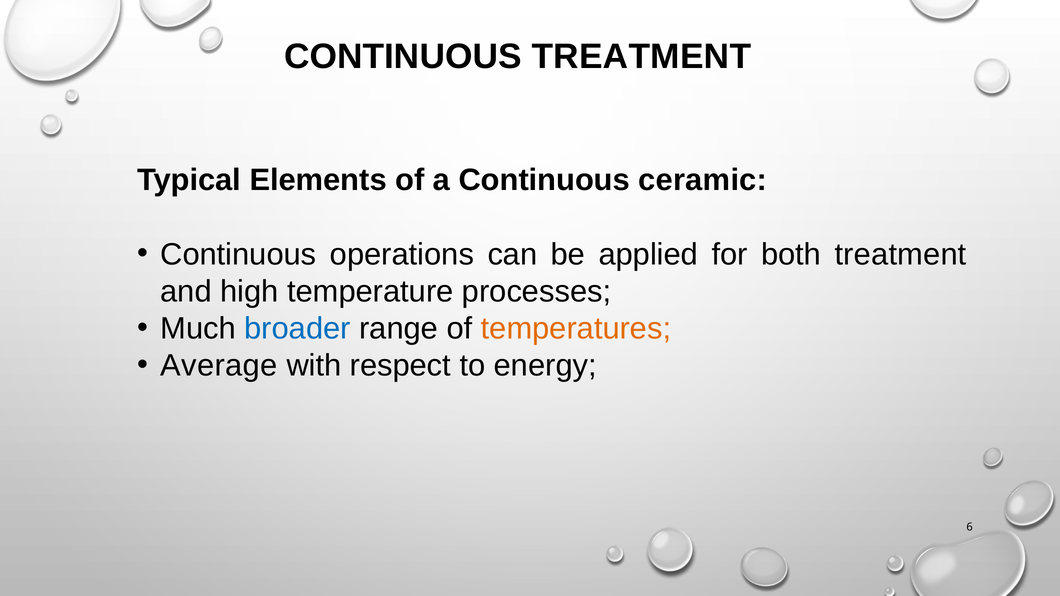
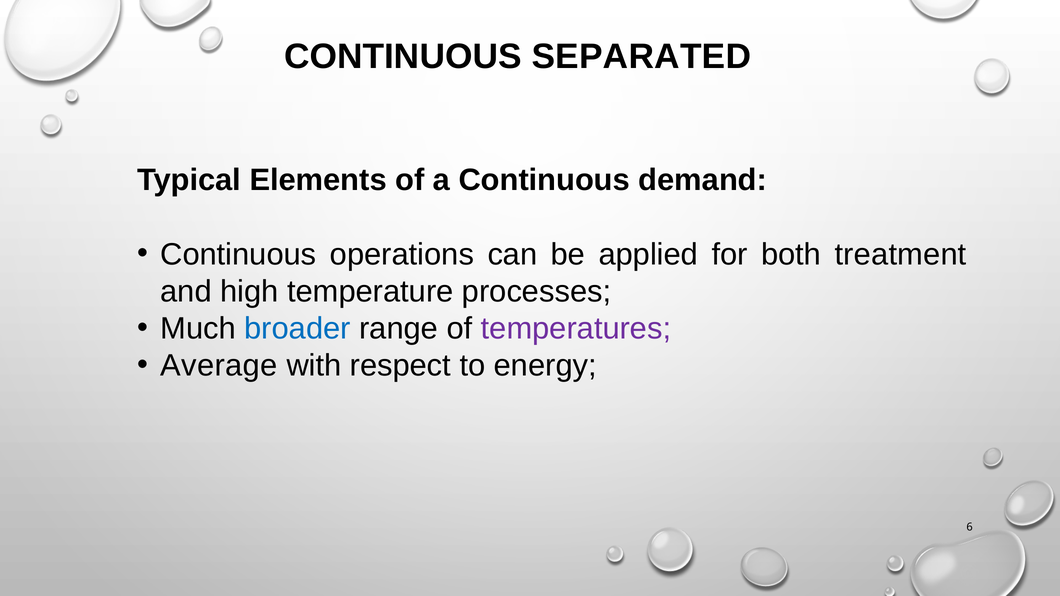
CONTINUOUS TREATMENT: TREATMENT -> SEPARATED
ceramic: ceramic -> demand
temperatures colour: orange -> purple
